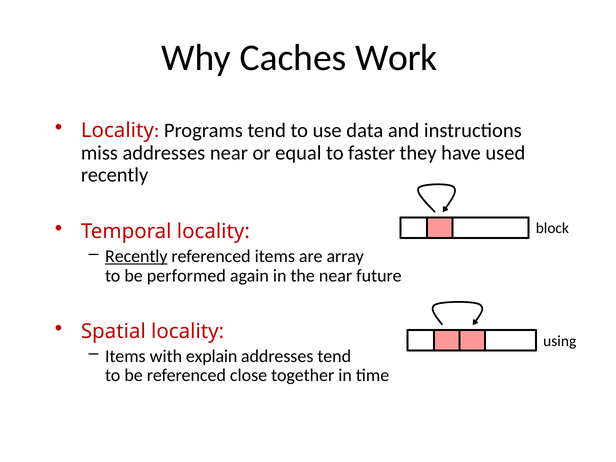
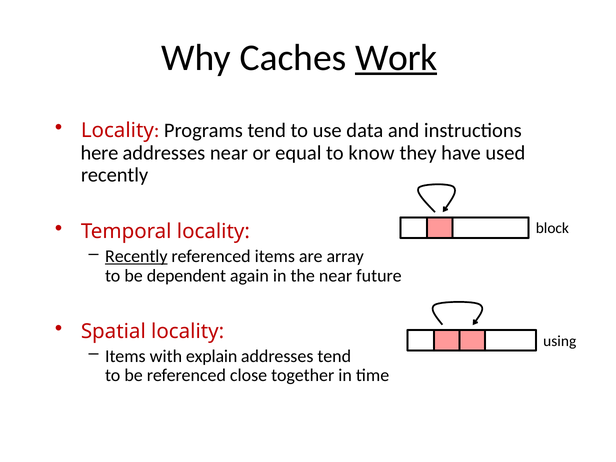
Work underline: none -> present
miss: miss -> here
faster: faster -> know
performed: performed -> dependent
